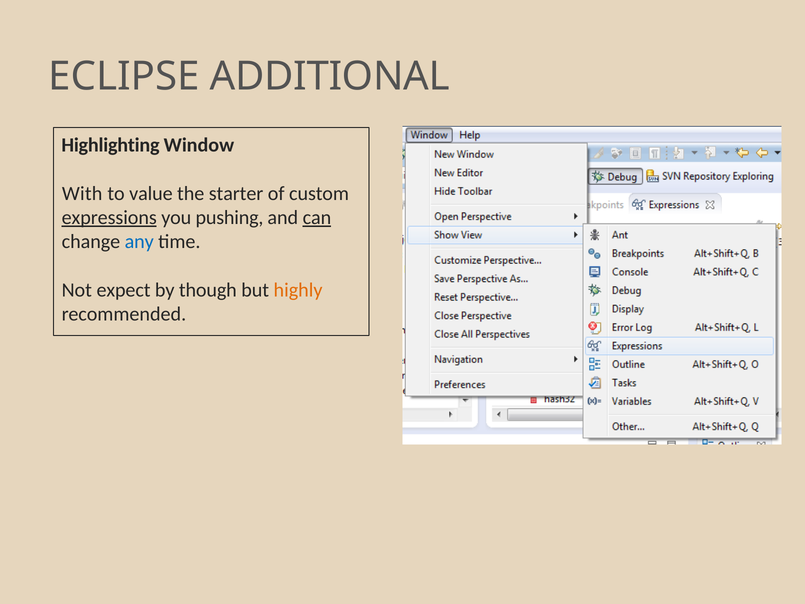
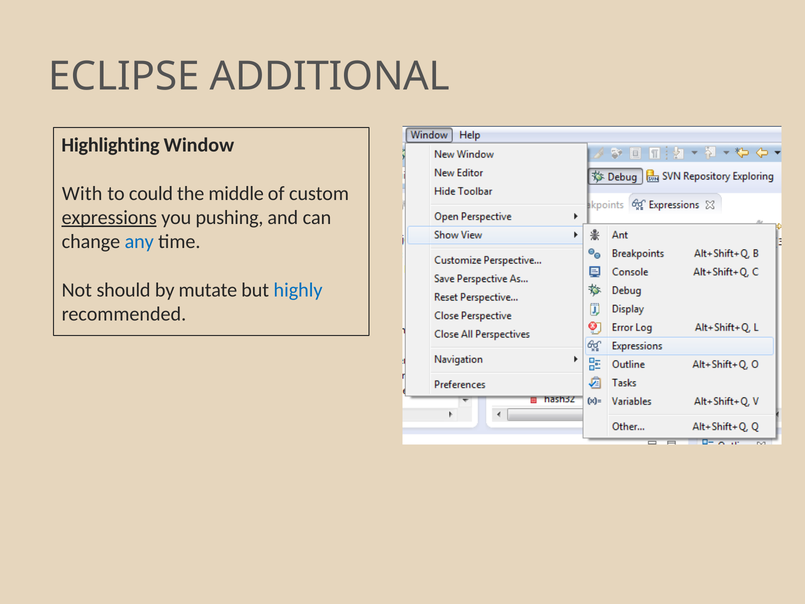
value: value -> could
starter: starter -> middle
can underline: present -> none
expect: expect -> should
though: though -> mutate
highly colour: orange -> blue
